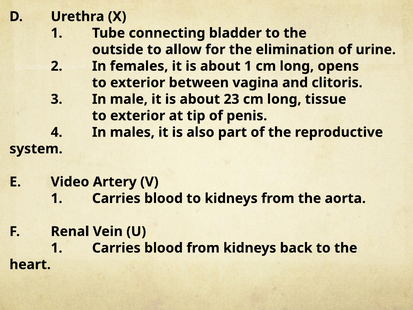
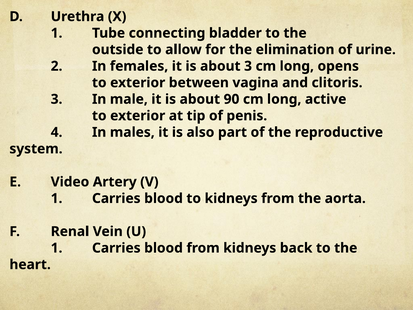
about 1: 1 -> 3
23: 23 -> 90
tissue: tissue -> active
